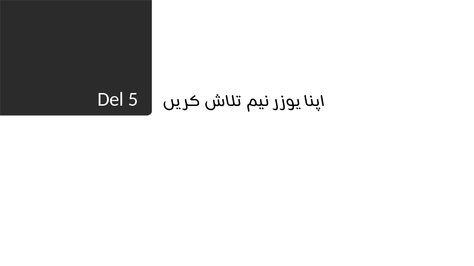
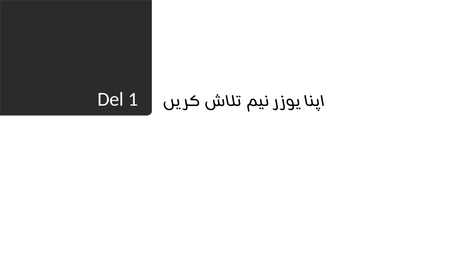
5: 5 -> 1
